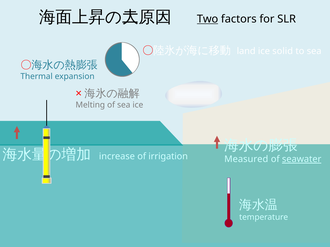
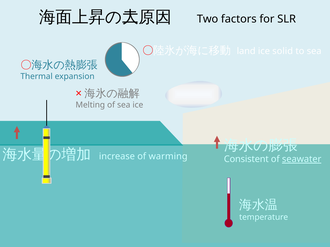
Two underline: present -> none
irrigation: irrigation -> warming
Measured: Measured -> Consistent
